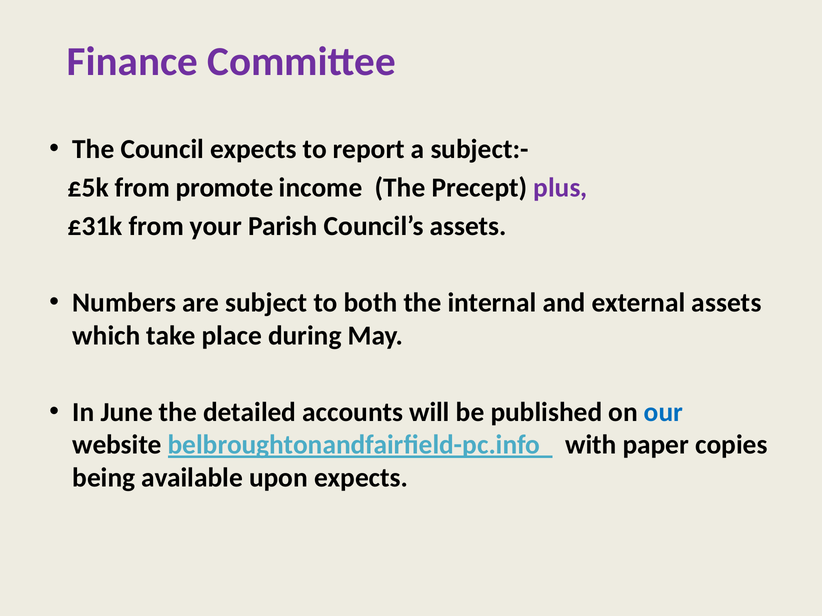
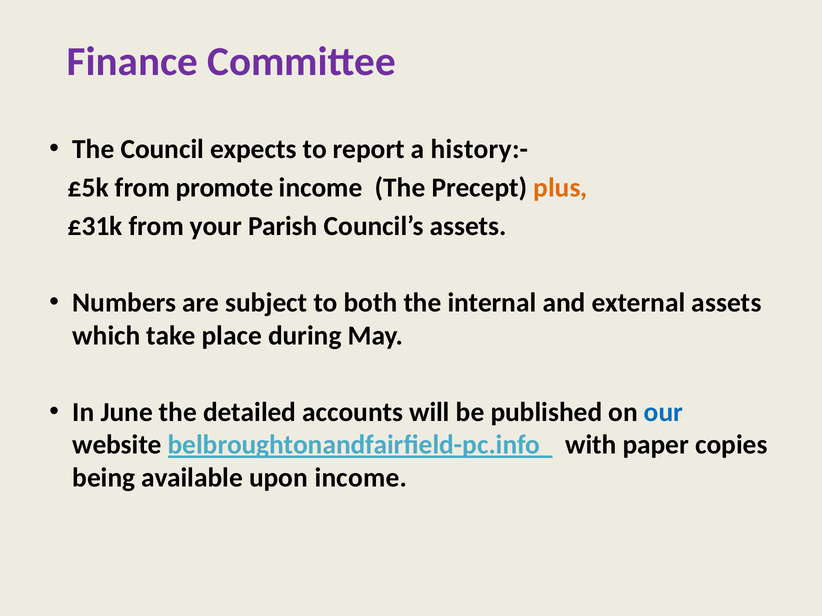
subject:-: subject:- -> history:-
plus colour: purple -> orange
upon expects: expects -> income
